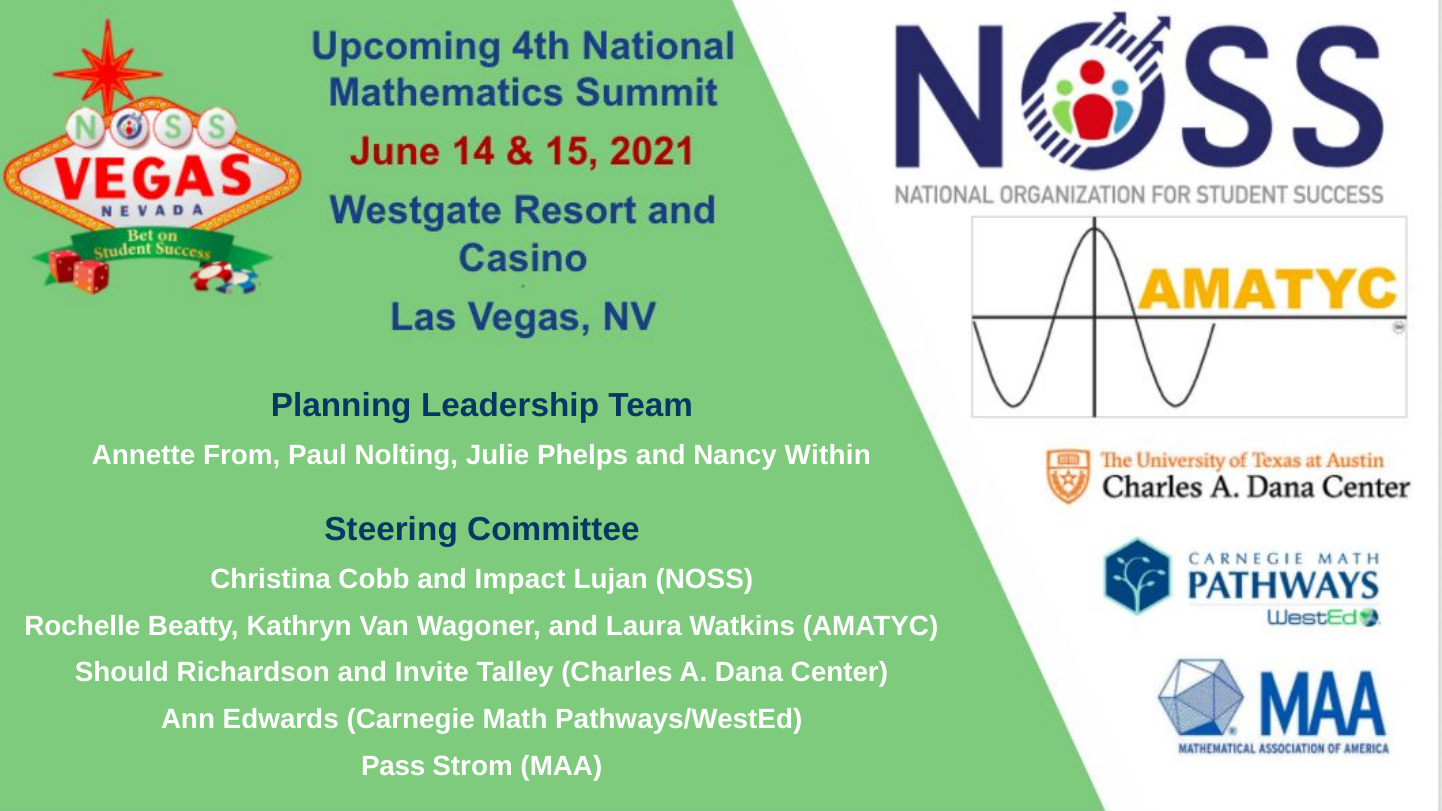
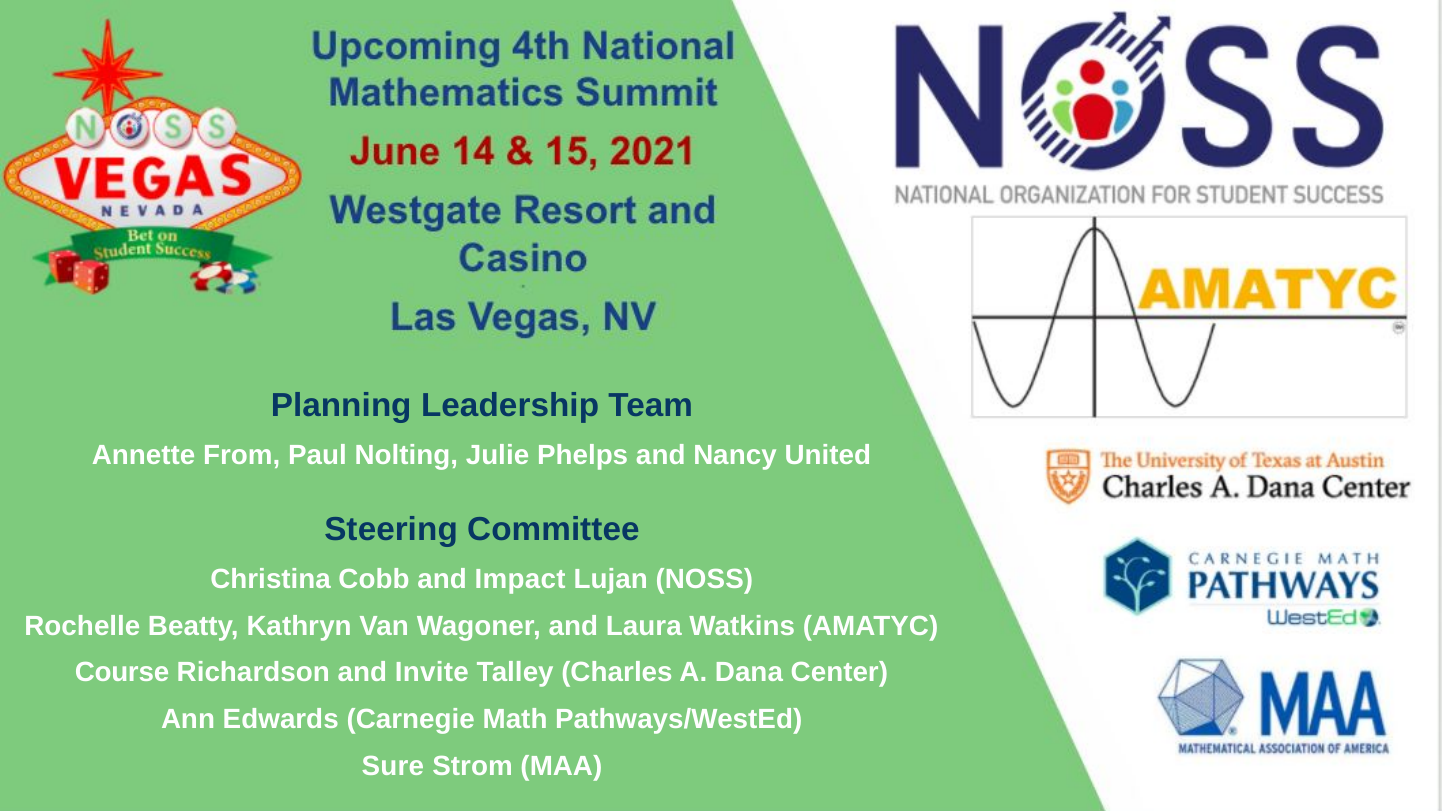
Within: Within -> United
Should: Should -> Course
Pass: Pass -> Sure
